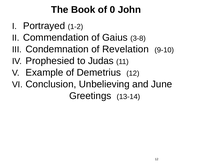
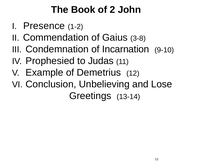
0: 0 -> 2
Portrayed: Portrayed -> Presence
Revelation: Revelation -> Incarnation
June: June -> Lose
